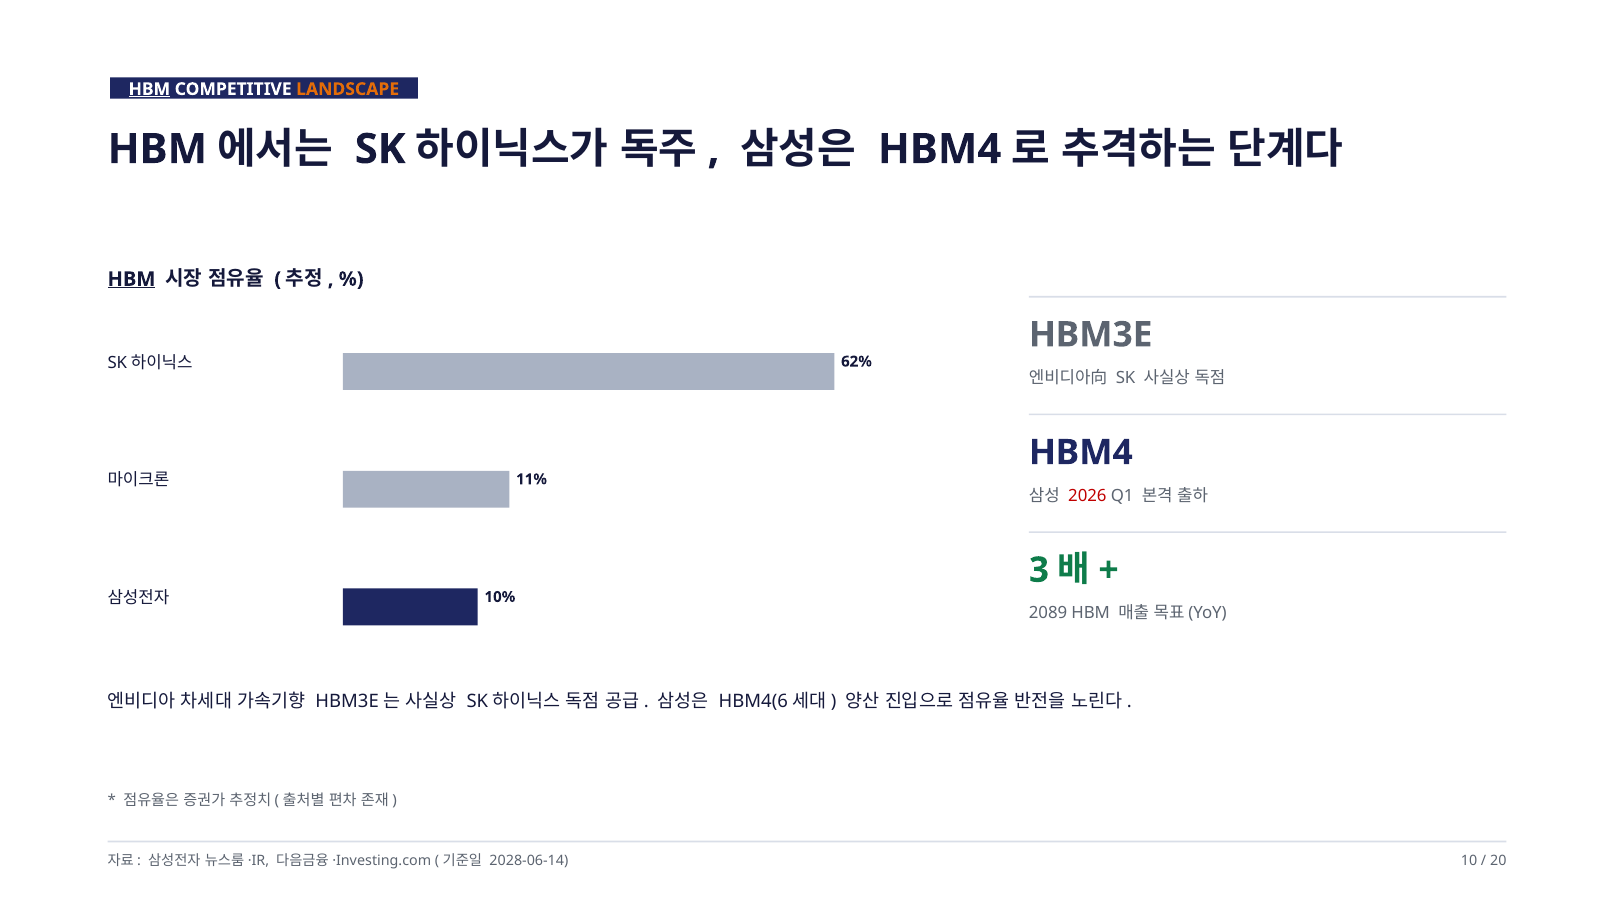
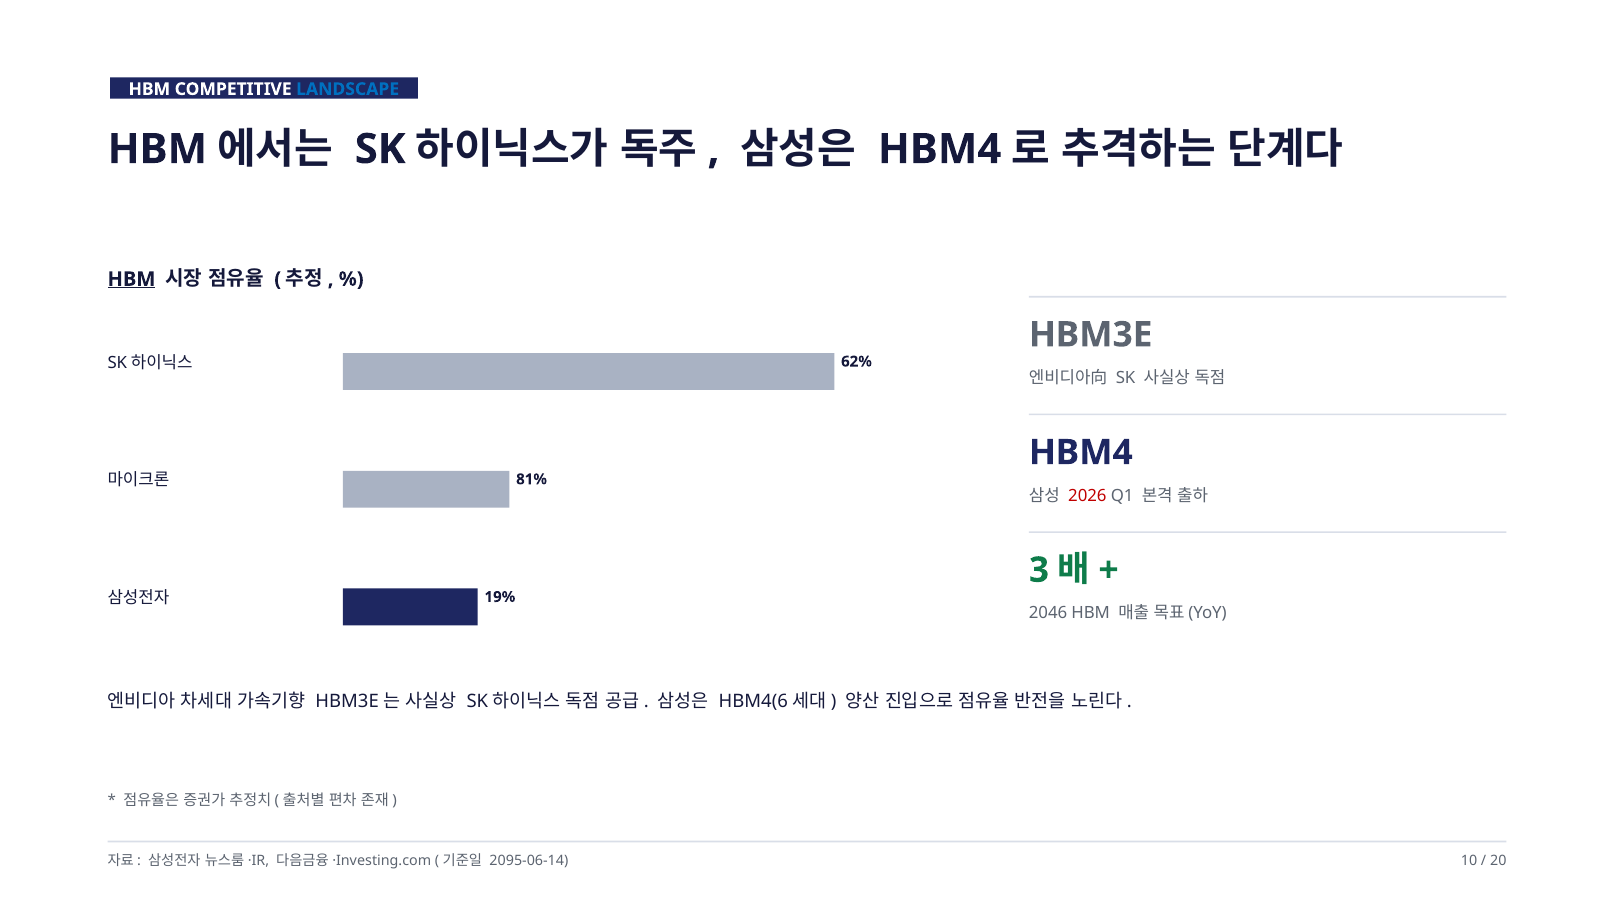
HBM at (149, 89) underline: present -> none
LANDSCAPE colour: orange -> blue
11%: 11% -> 81%
10%: 10% -> 19%
2089: 2089 -> 2046
2028-06-14: 2028-06-14 -> 2095-06-14
